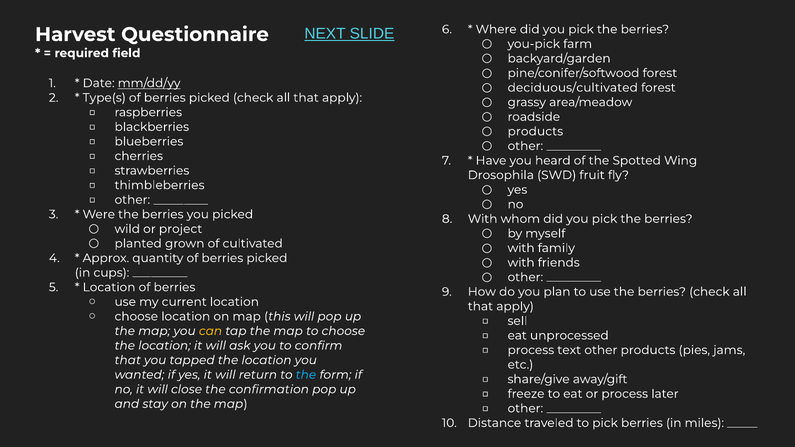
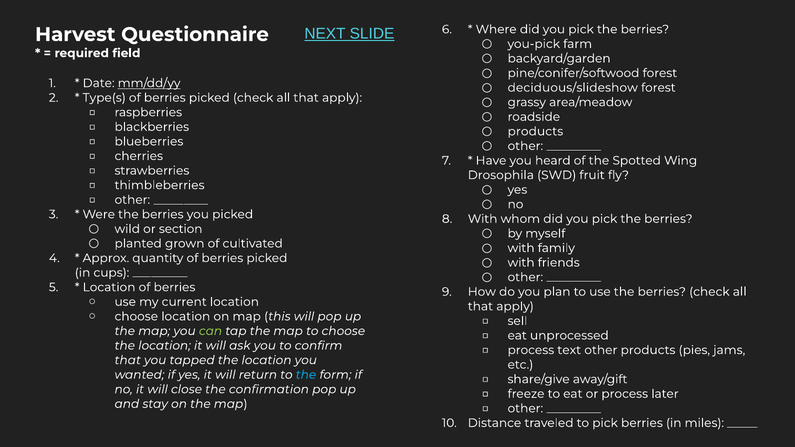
deciduous/cultivated: deciduous/cultivated -> deciduous/slideshow
project: project -> section
can colour: yellow -> light green
